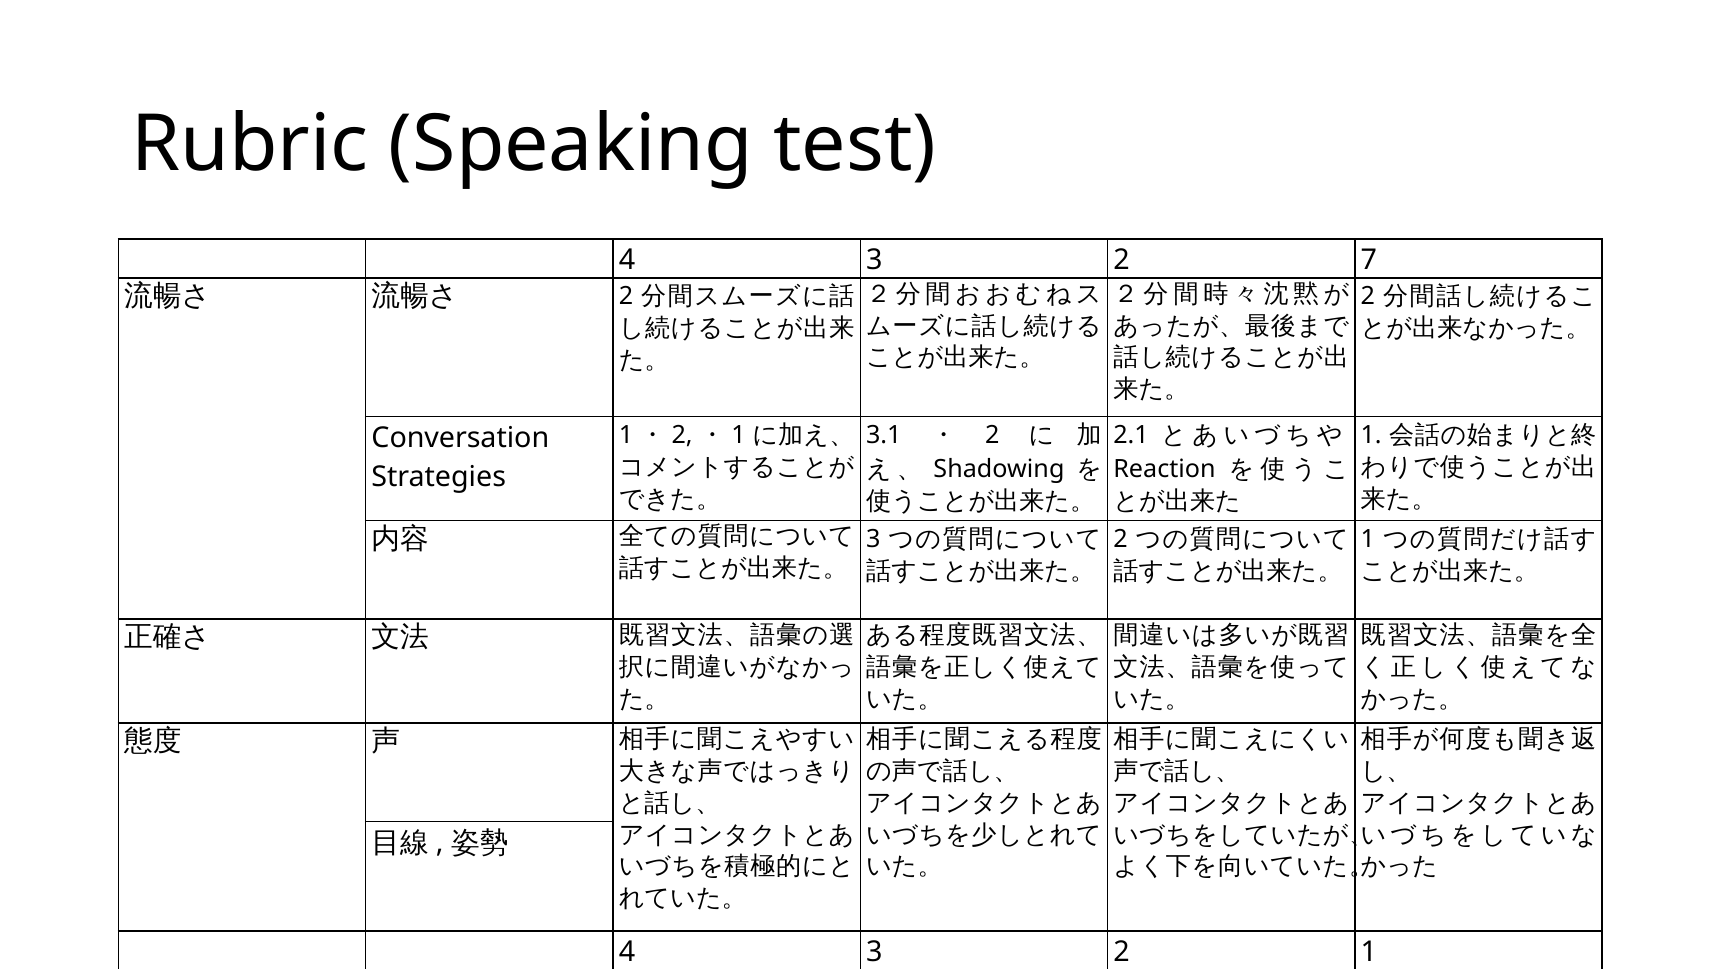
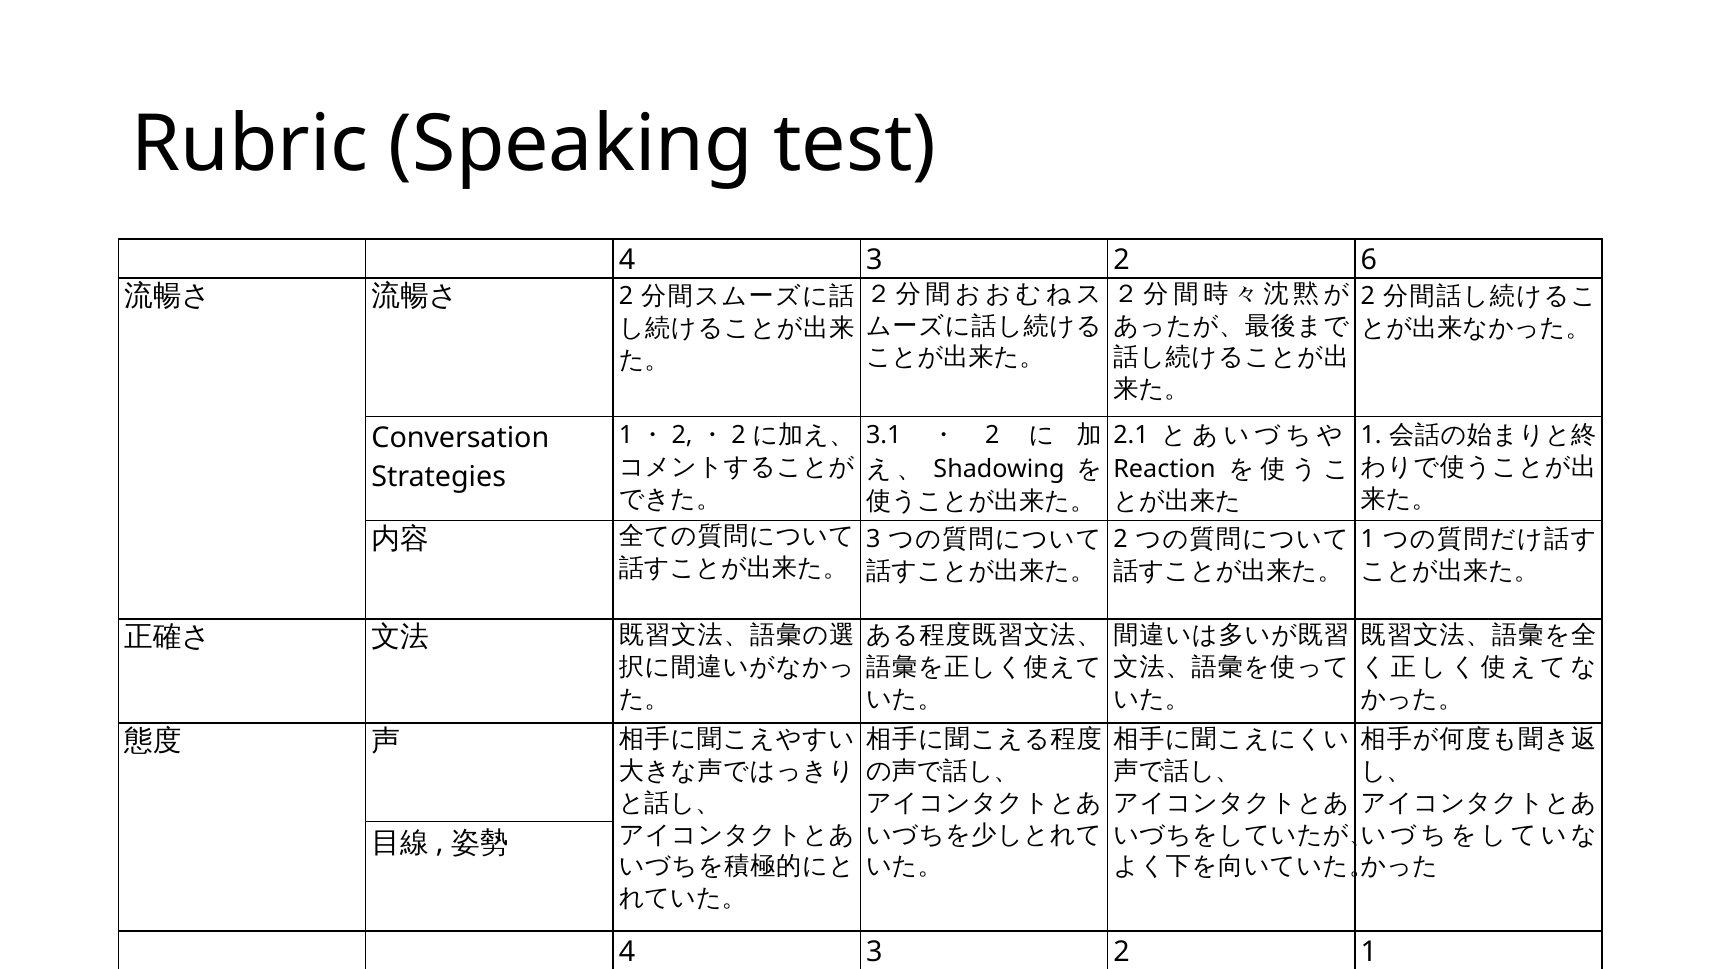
7: 7 -> 6
1 at (739, 435): 1 -> 2
